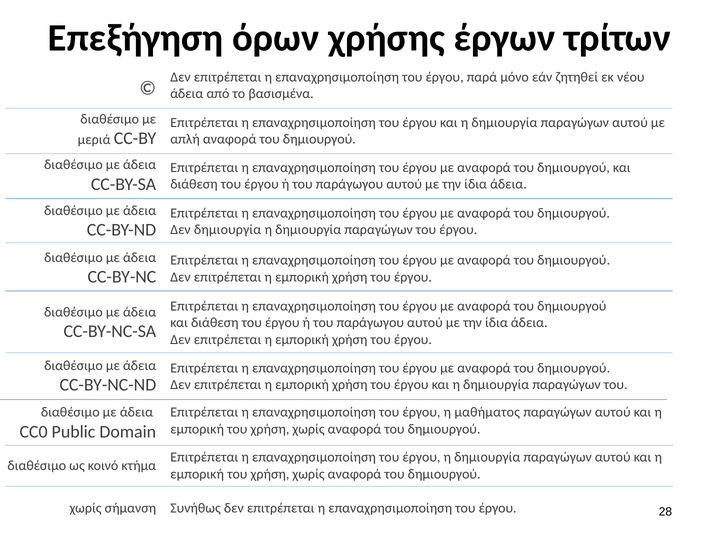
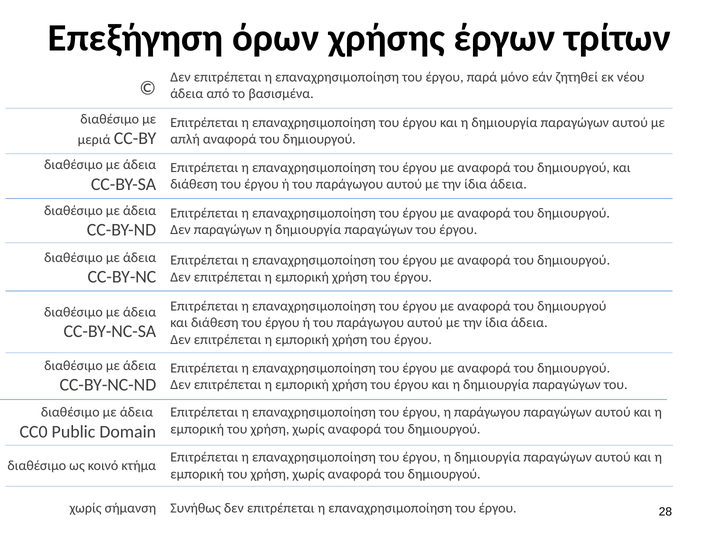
Δεν δημιουργία: δημιουργία -> παραγώγων
η μαθήματος: μαθήματος -> παράγωγου
